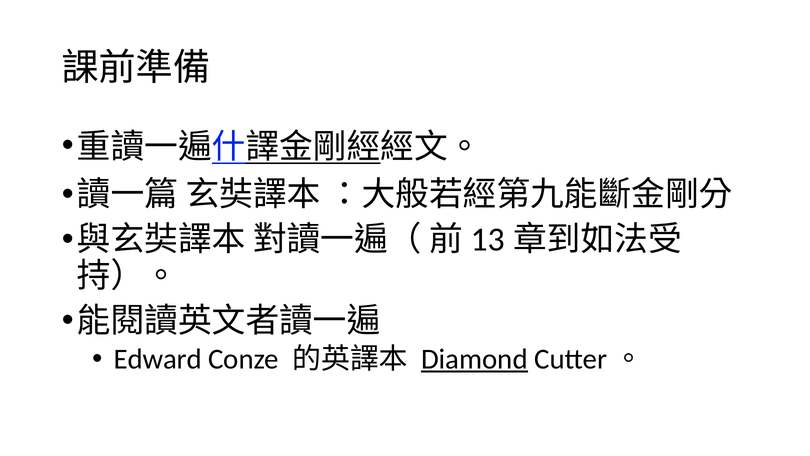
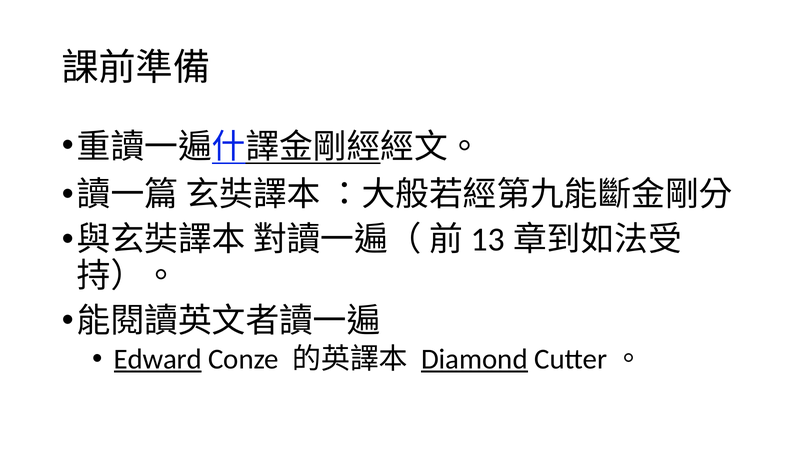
Edward underline: none -> present
